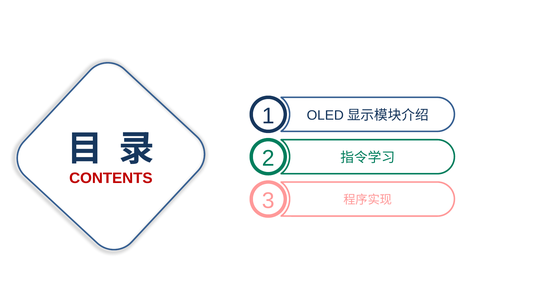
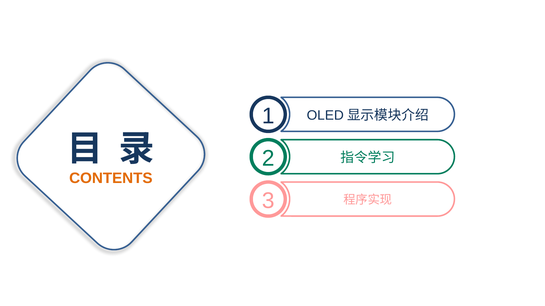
CONTENTS colour: red -> orange
